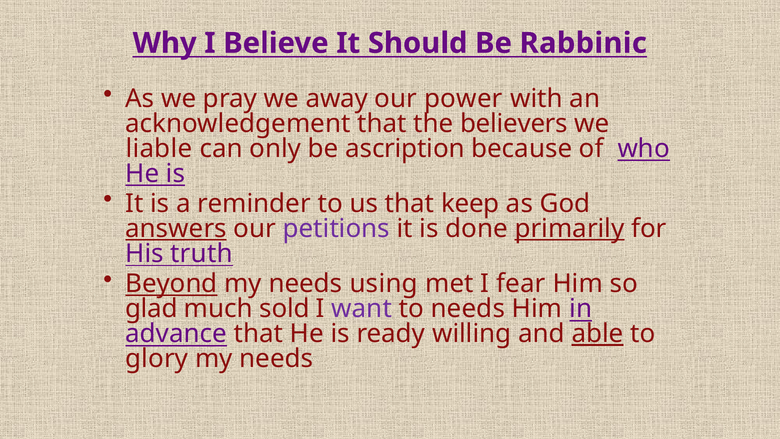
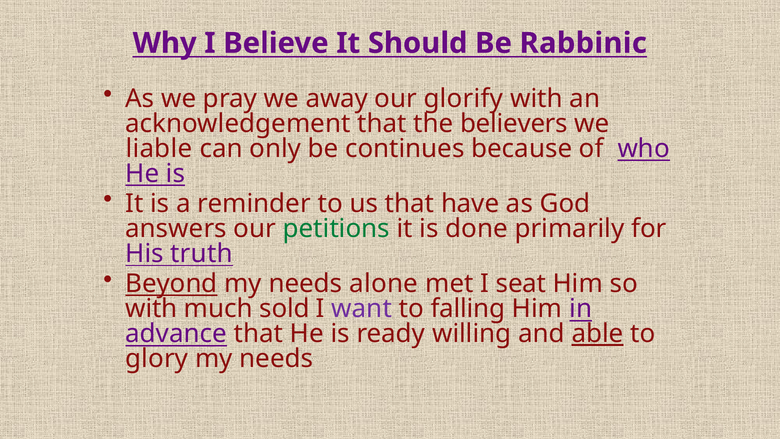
power: power -> glorify
ascription: ascription -> continues
keep: keep -> have
answers underline: present -> none
petitions colour: purple -> green
primarily underline: present -> none
using: using -> alone
fear: fear -> seat
glad at (151, 309): glad -> with
to needs: needs -> falling
